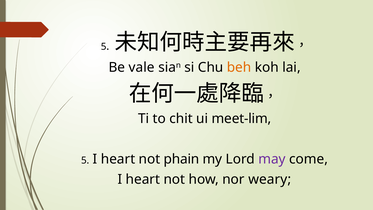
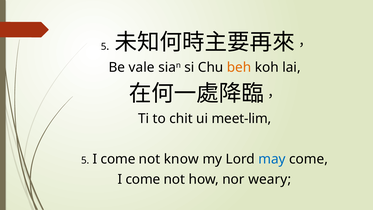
5 I heart: heart -> come
phain: phain -> know
may colour: purple -> blue
heart at (143, 179): heart -> come
